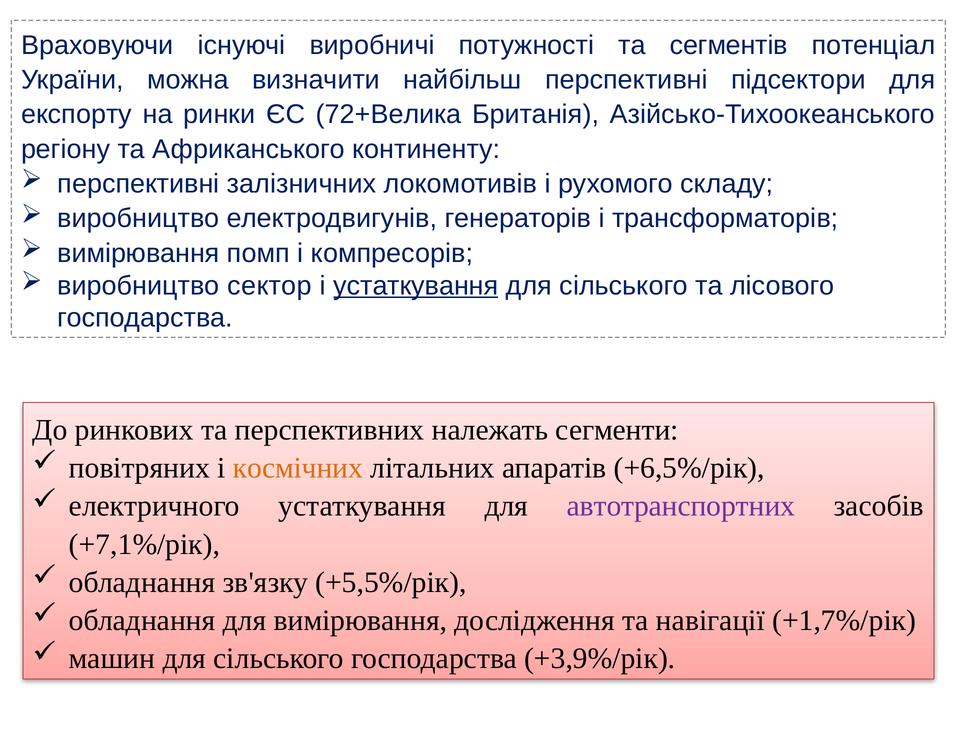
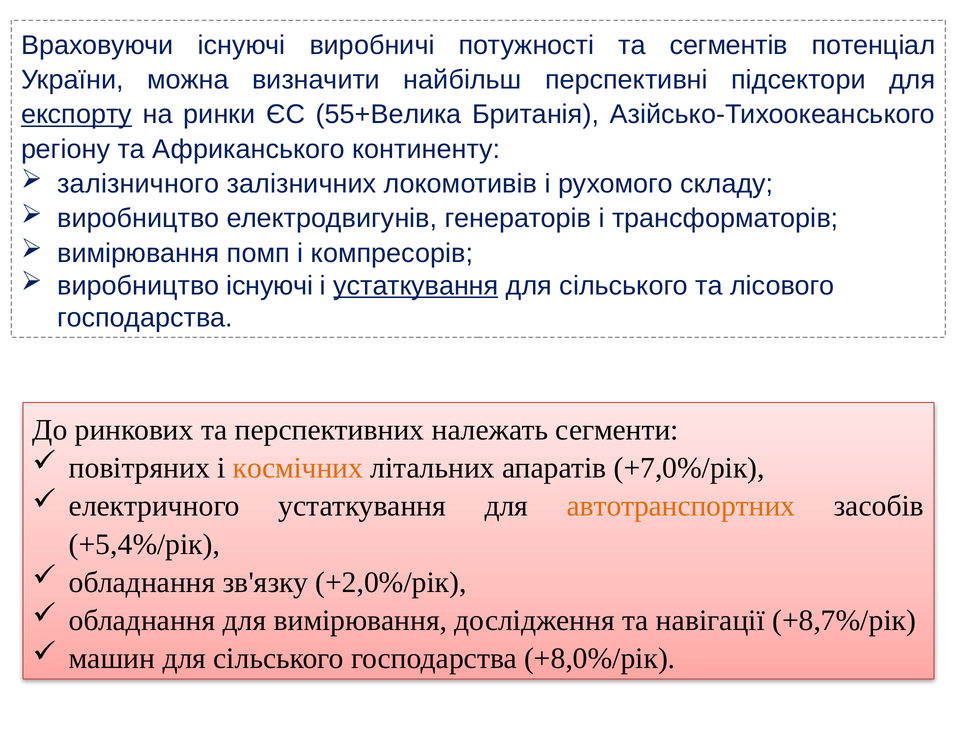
експорту underline: none -> present
72+Велика: 72+Велика -> 55+Велика
перспективні at (138, 184): перспективні -> залізничного
виробництво сектор: сектор -> існуючі
+6,5%/рік: +6,5%/рік -> +7,0%/рік
автотранспортних colour: purple -> orange
+7,1%/рік: +7,1%/рік -> +5,4%/рік
+5,5%/рік: +5,5%/рік -> +2,0%/рік
+1,7%/рік: +1,7%/рік -> +8,7%/рік
+3,9%/рік: +3,9%/рік -> +8,0%/рік
